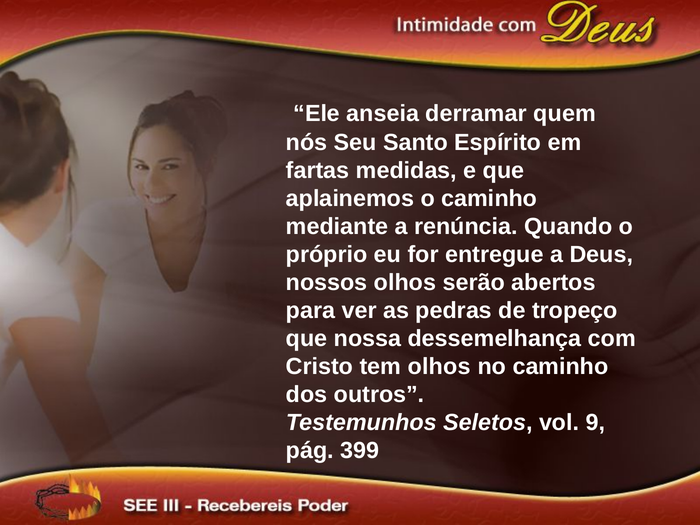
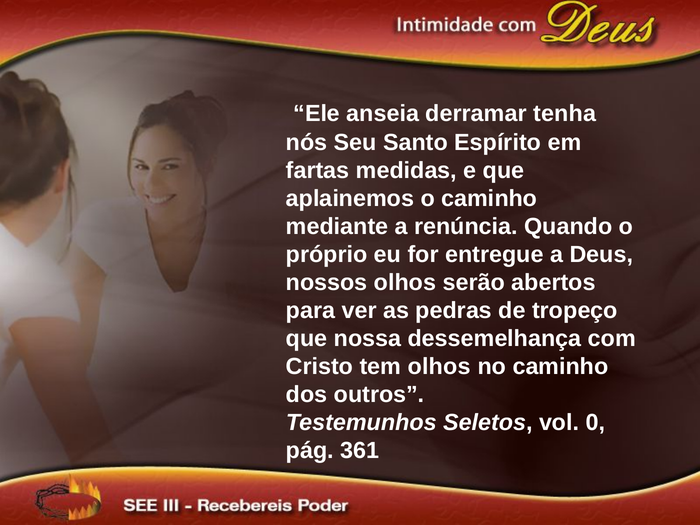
quem: quem -> tenha
9: 9 -> 0
399: 399 -> 361
